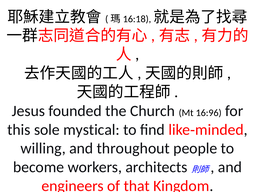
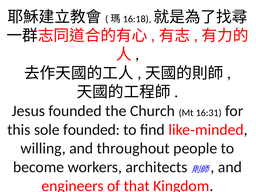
16:96: 16:96 -> 16:31
sole mystical: mystical -> founded
